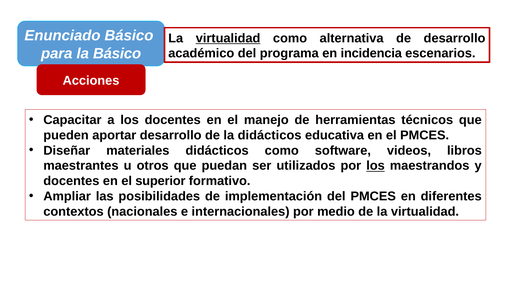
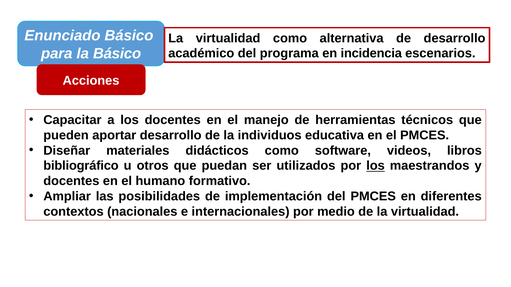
virtualidad at (228, 38) underline: present -> none
la didácticos: didácticos -> individuos
maestrantes: maestrantes -> bibliográfico
superior: superior -> humano
